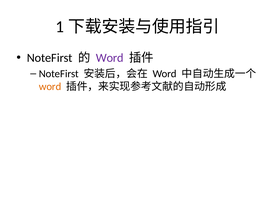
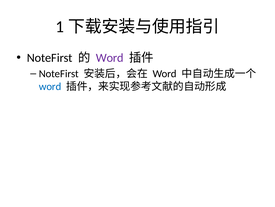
word at (50, 86) colour: orange -> blue
